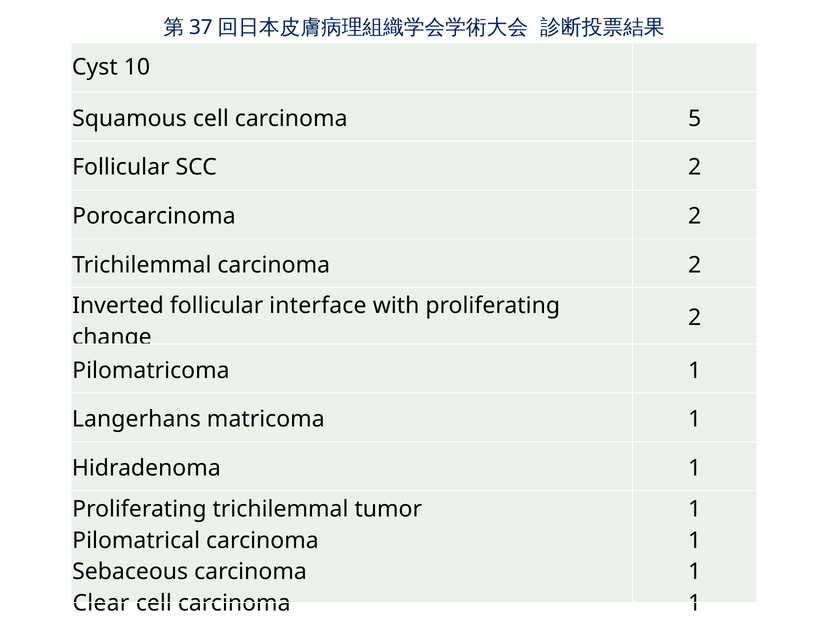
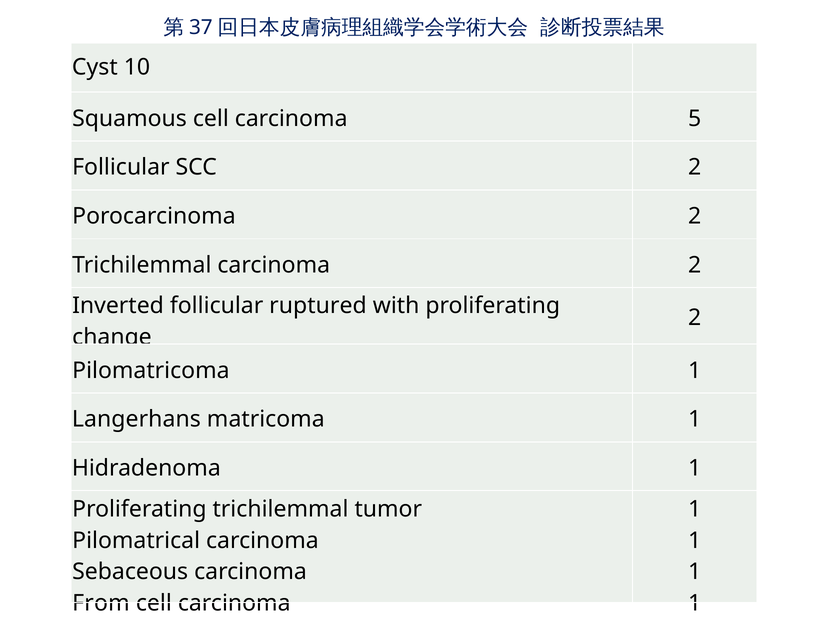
interface: interface -> ruptured
Clear: Clear -> From
